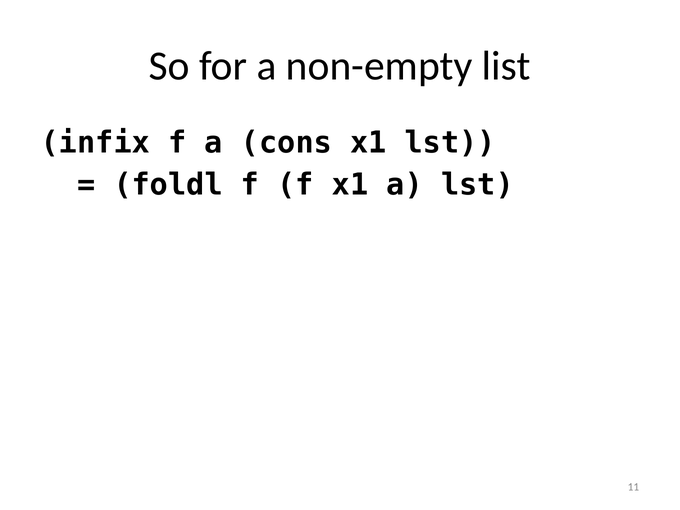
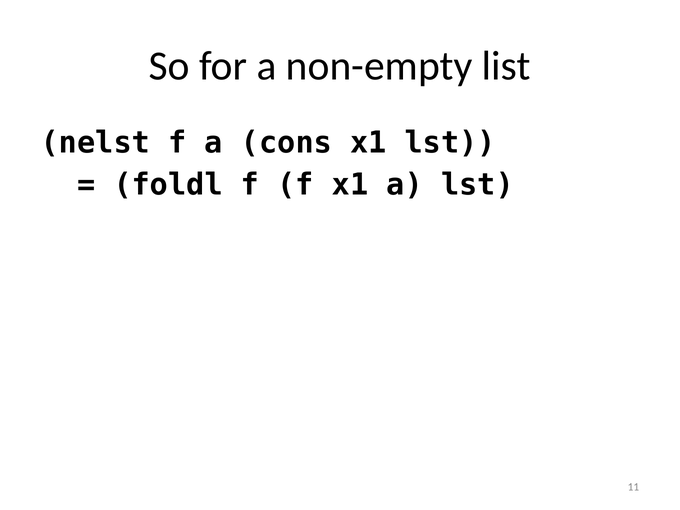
infix: infix -> nelst
